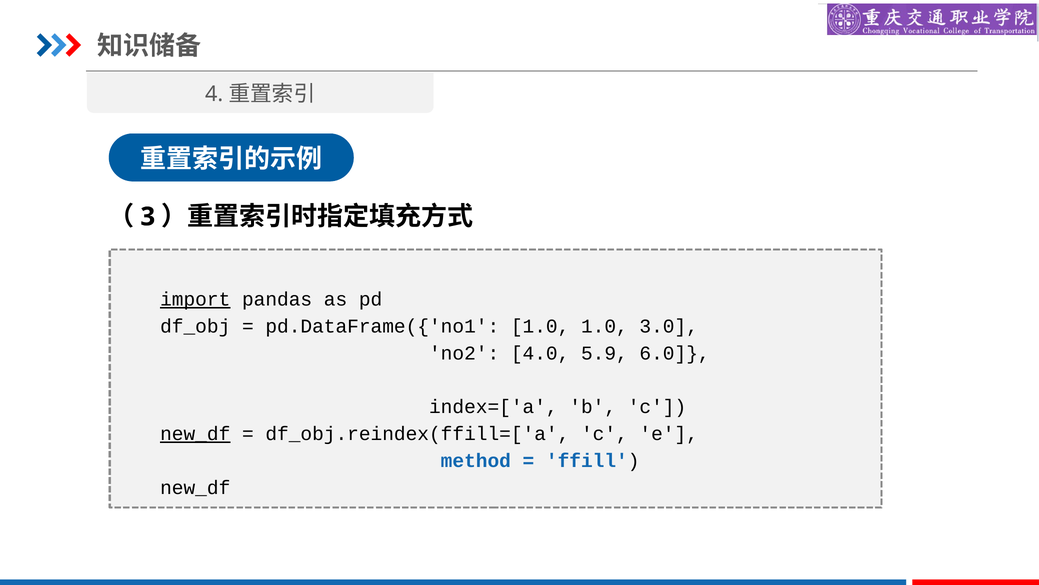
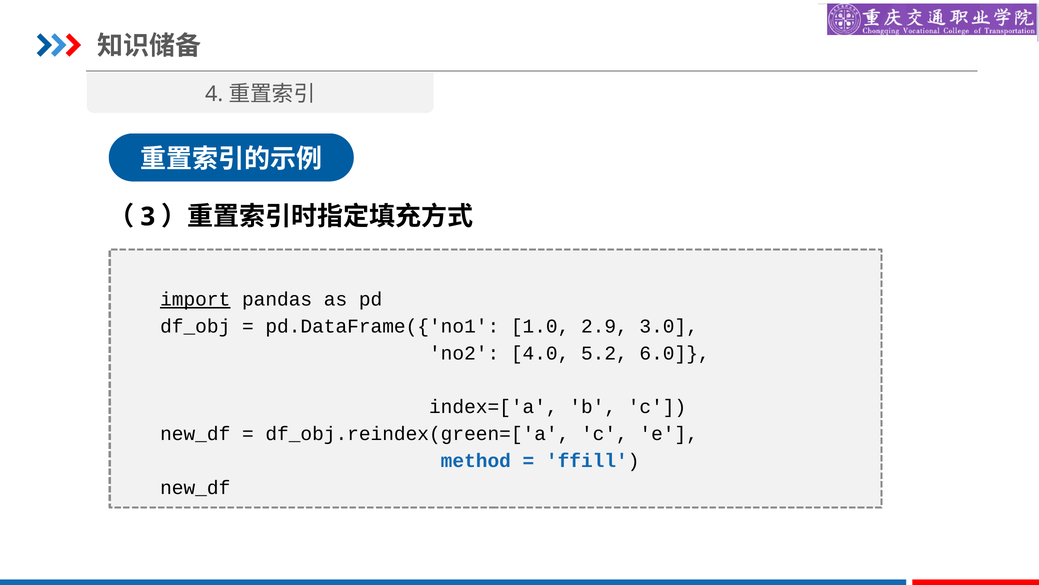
1.0 1.0: 1.0 -> 2.9
5.9: 5.9 -> 5.2
new_df at (195, 434) underline: present -> none
df_obj.reindex(ffill=['a: df_obj.reindex(ffill=['a -> df_obj.reindex(green=['a
